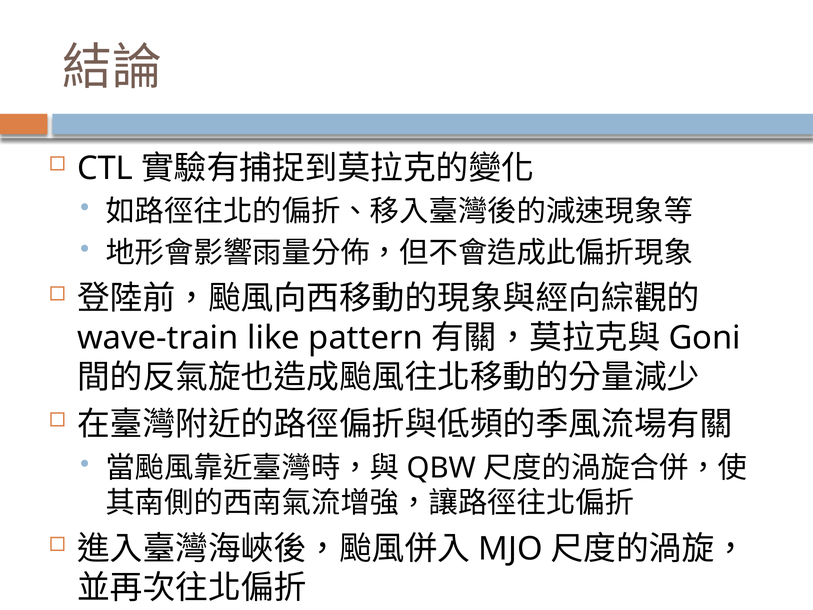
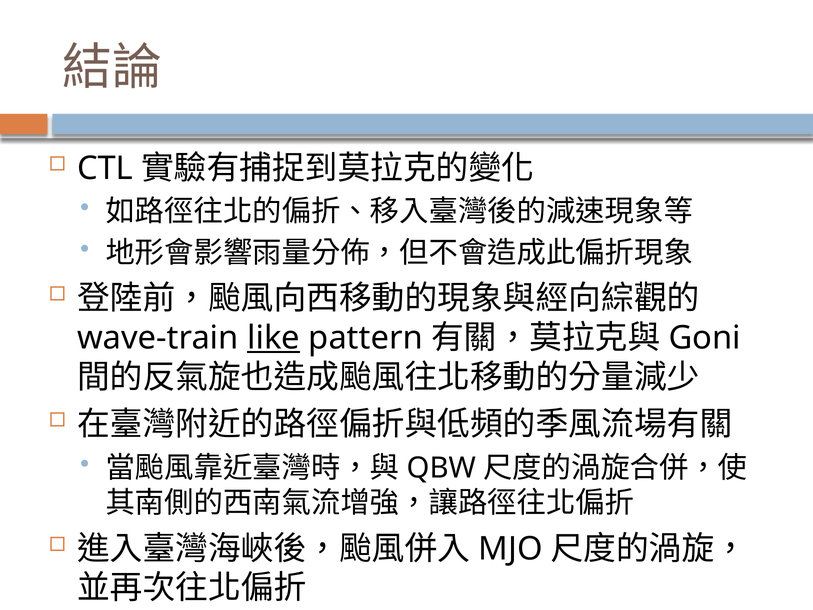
like underline: none -> present
